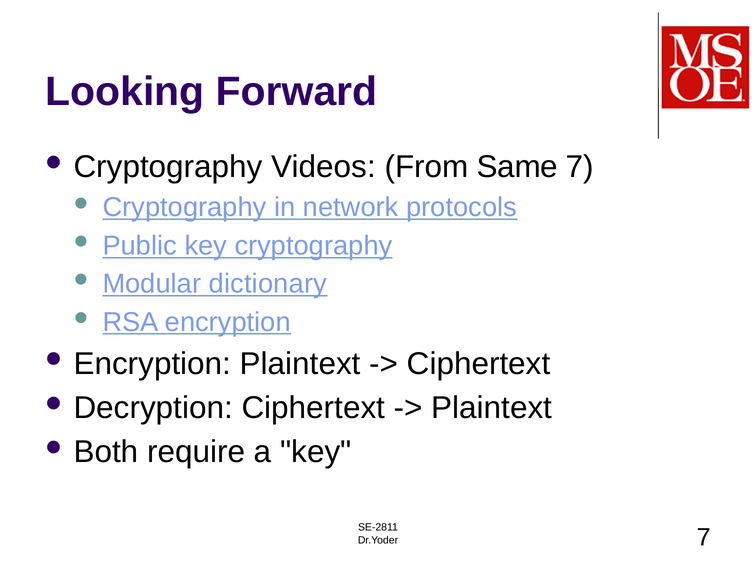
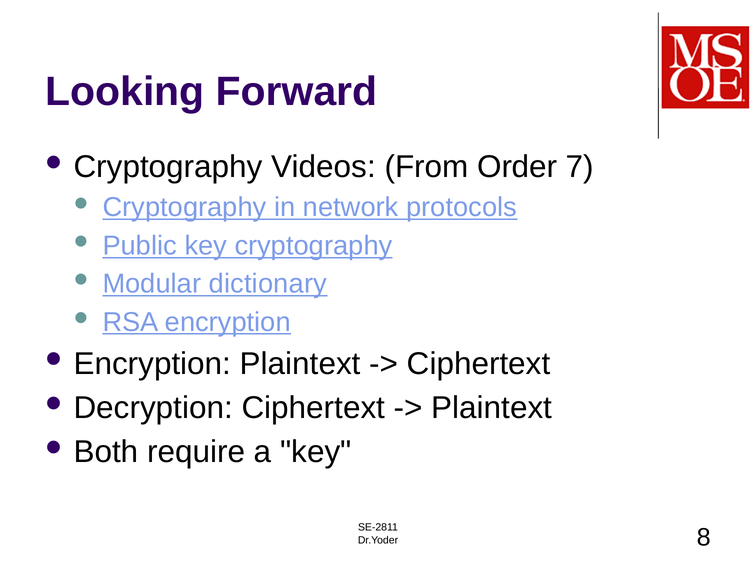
Same: Same -> Order
Dr.Yoder 7: 7 -> 8
